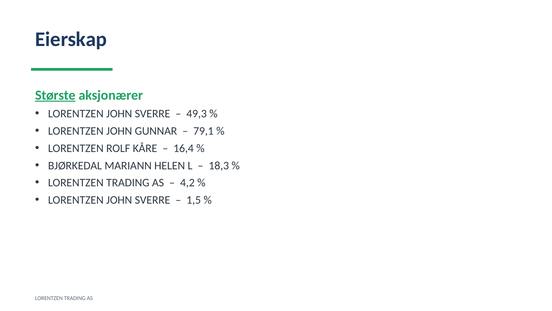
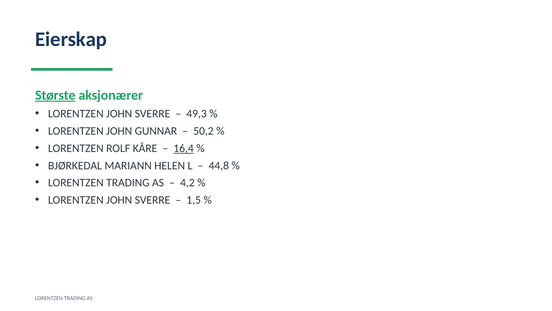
79,1: 79,1 -> 50,2
16,4 underline: none -> present
18,3: 18,3 -> 44,8
